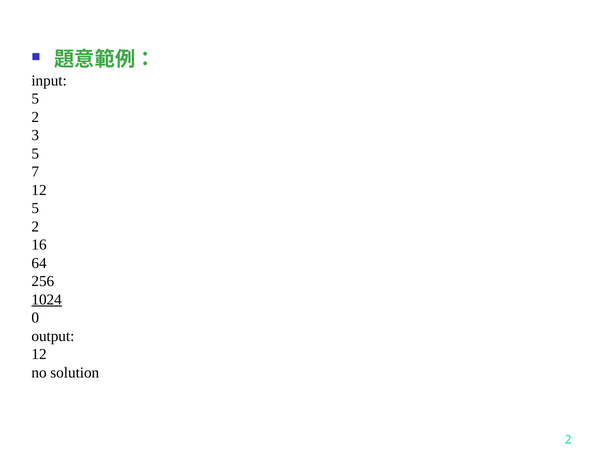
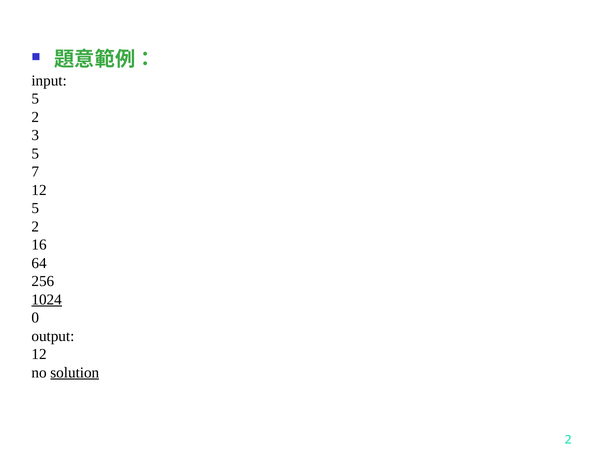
solution underline: none -> present
